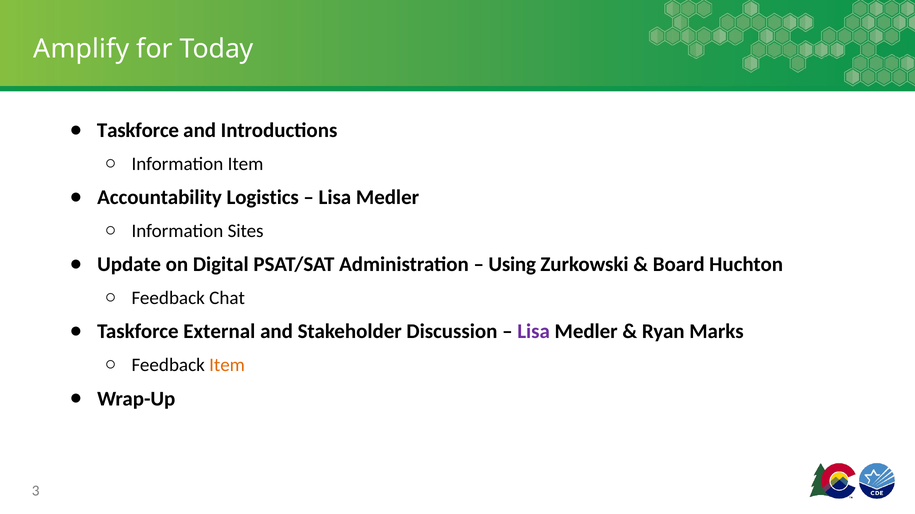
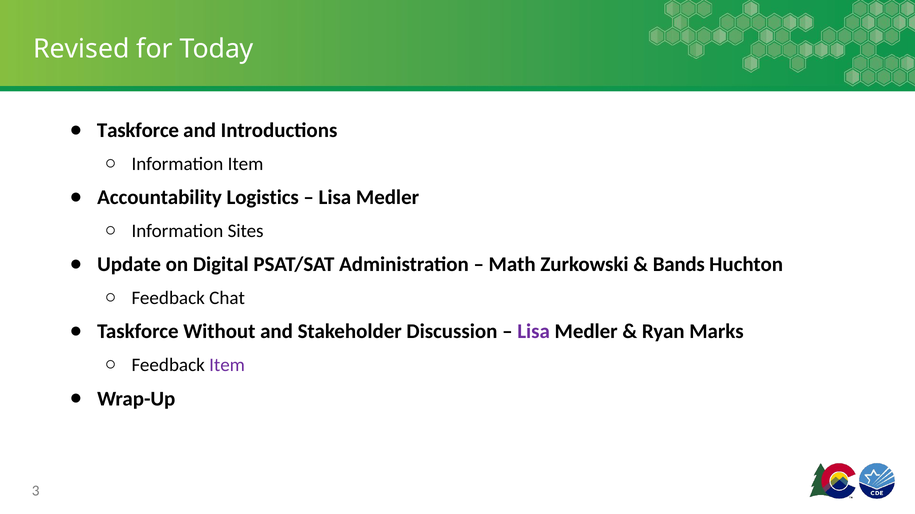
Amplify: Amplify -> Revised
Using: Using -> Math
Board: Board -> Bands
External: External -> Without
Item at (227, 365) colour: orange -> purple
